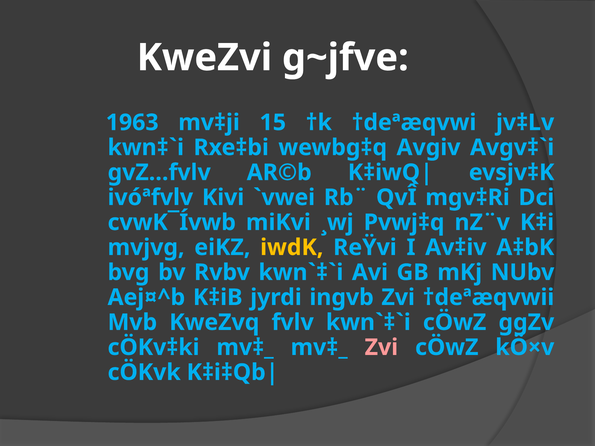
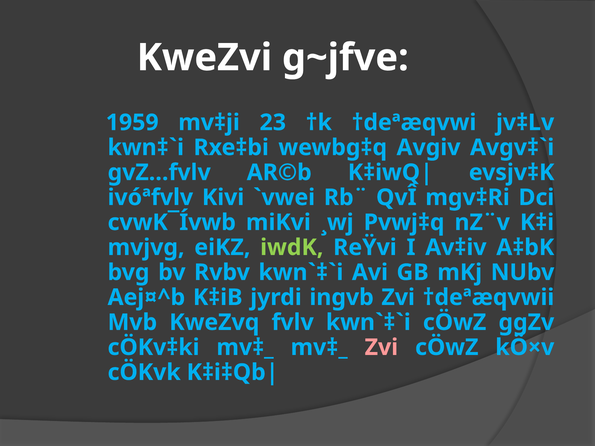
1963: 1963 -> 1959
15: 15 -> 23
iwdK colour: yellow -> light green
